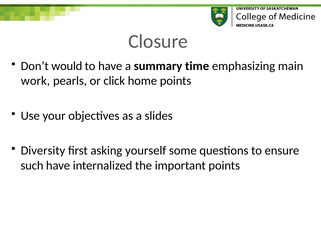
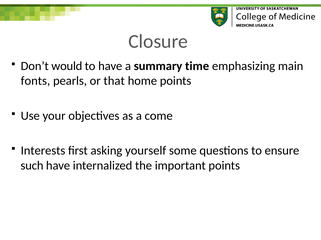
work: work -> fonts
click: click -> that
slides: slides -> come
Diversity: Diversity -> Interests
